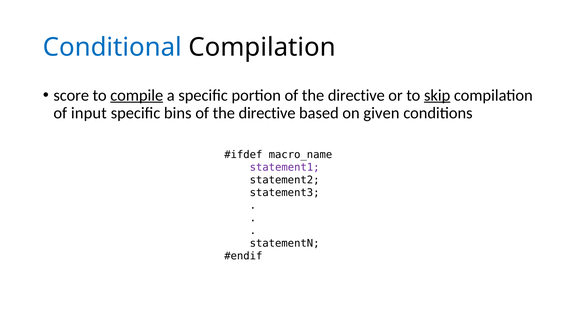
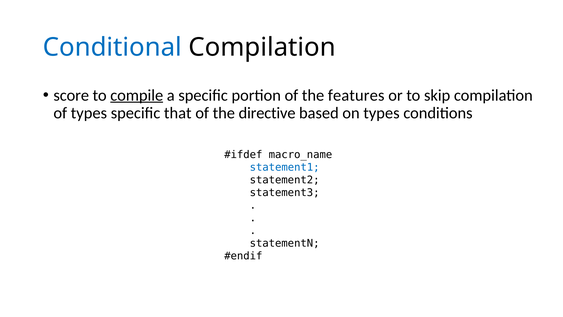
portion of the directive: directive -> features
skip underline: present -> none
of input: input -> types
bins: bins -> that
on given: given -> types
statement1 colour: purple -> blue
